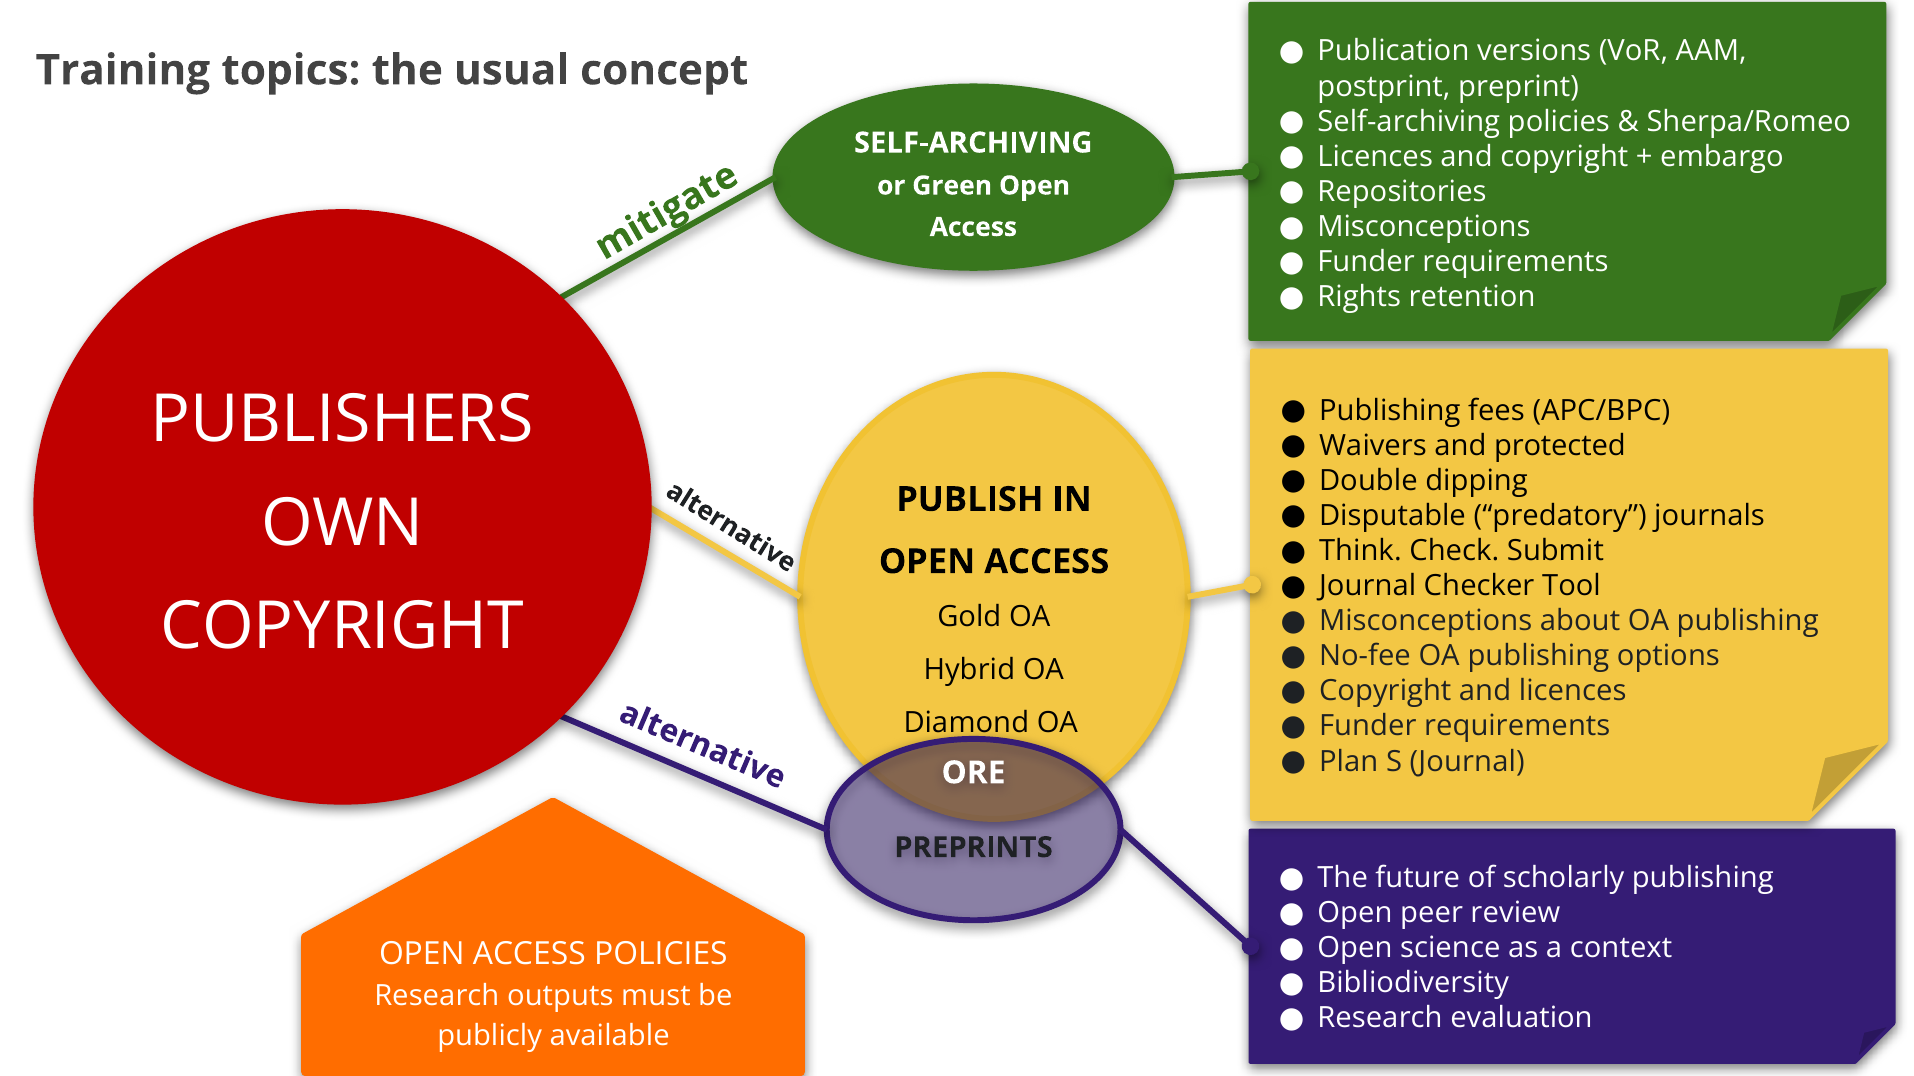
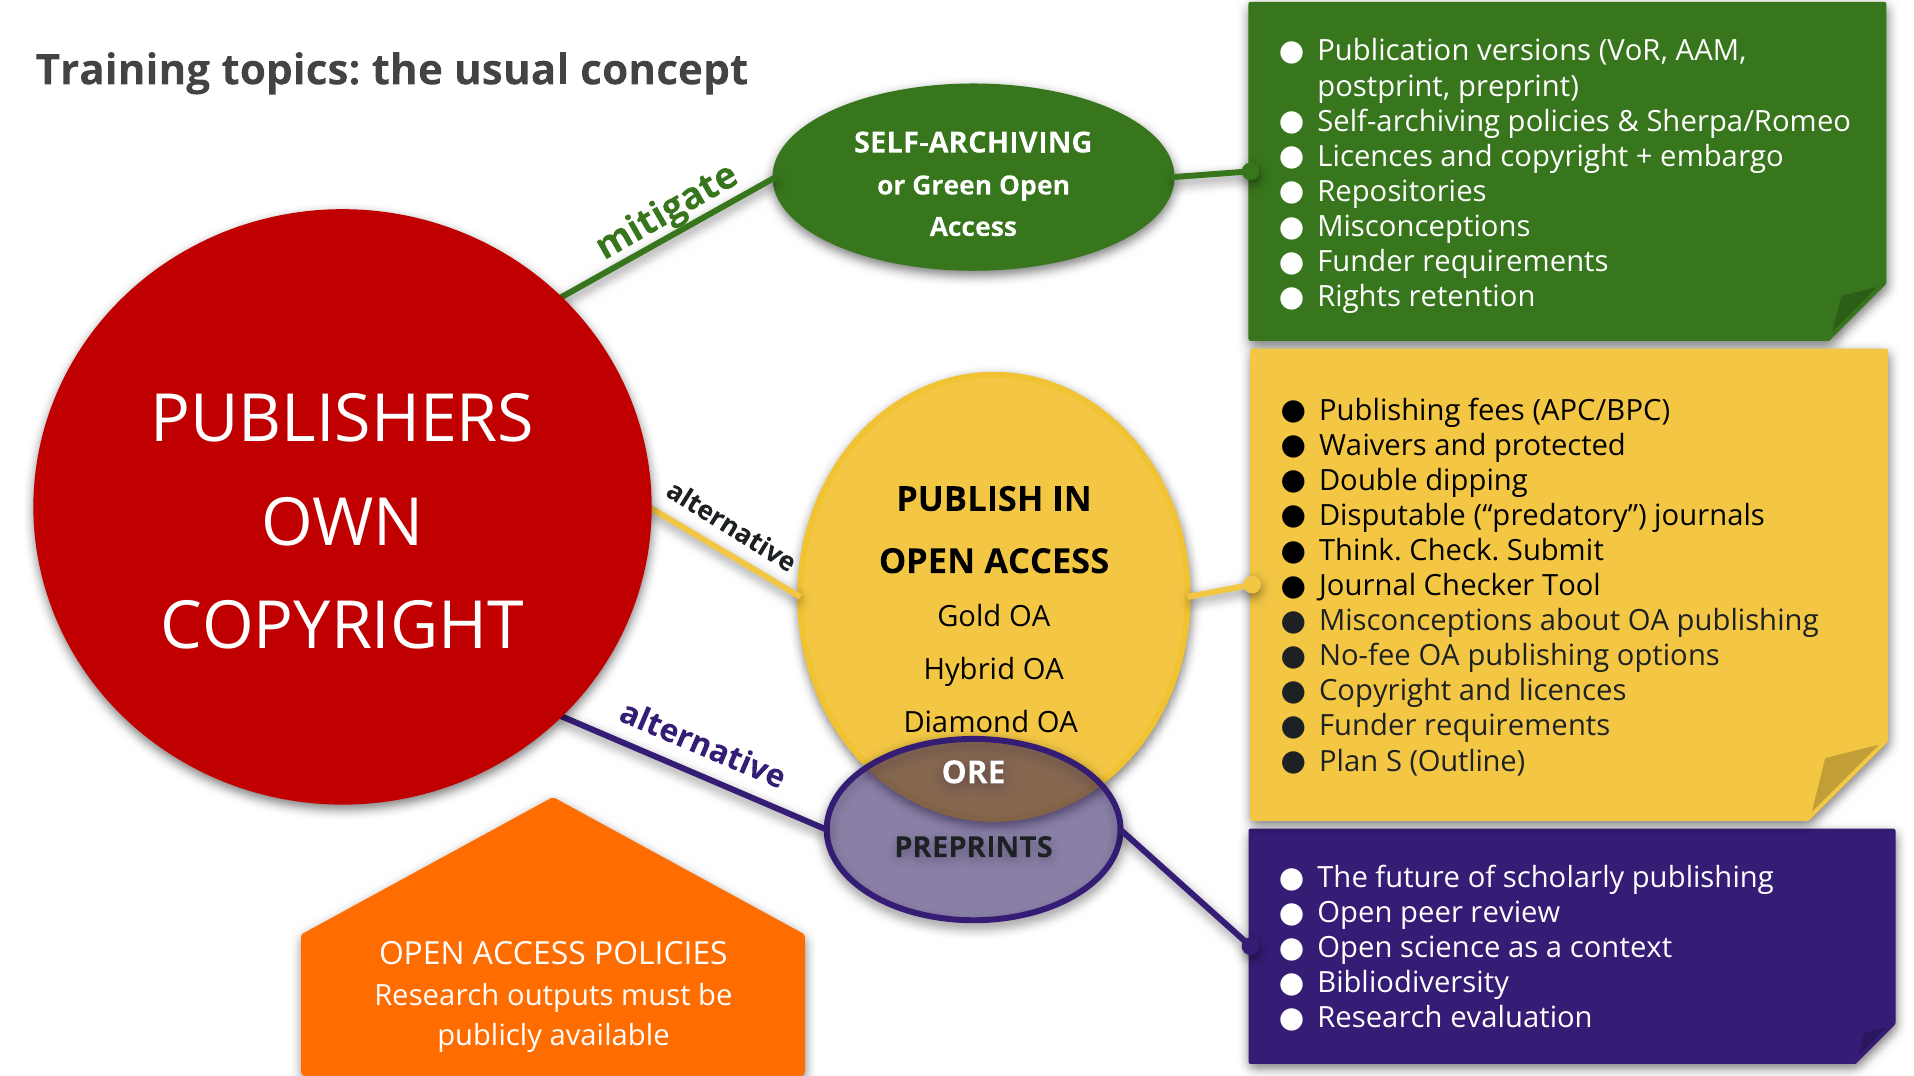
S Journal: Journal -> Outline
